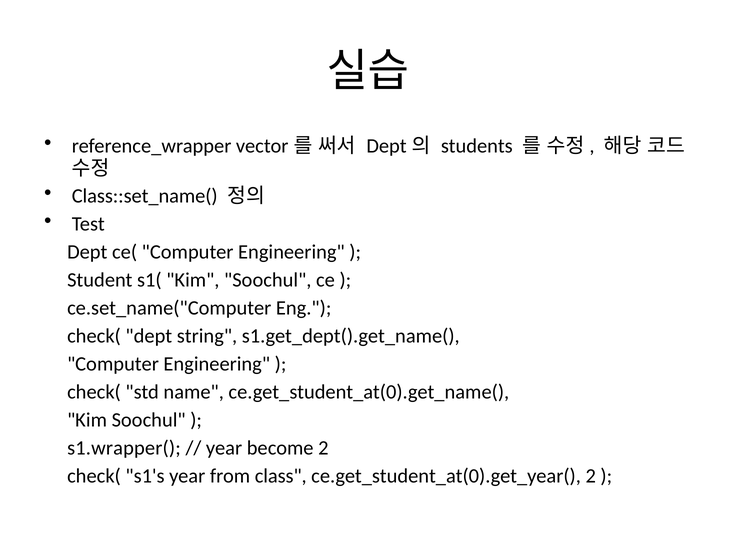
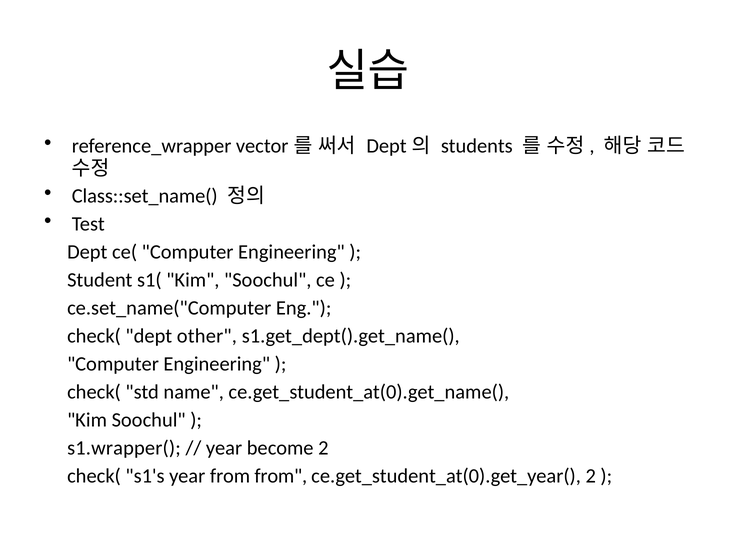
string: string -> other
from class: class -> from
